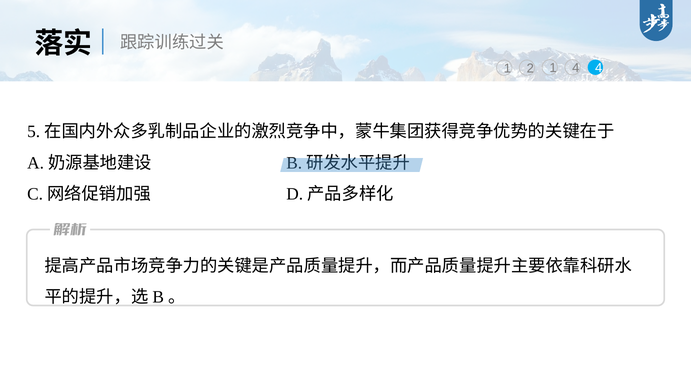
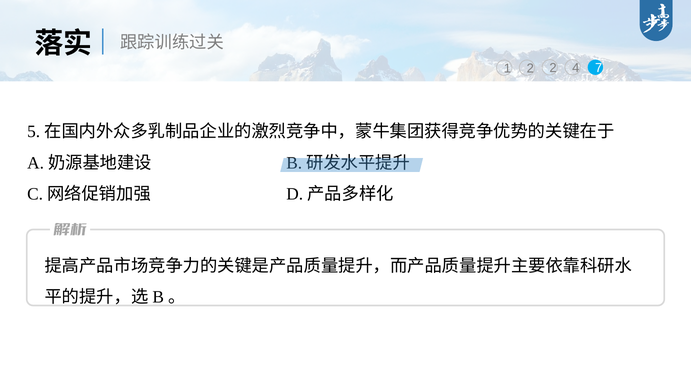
2 1: 1 -> 2
4 4: 4 -> 7
